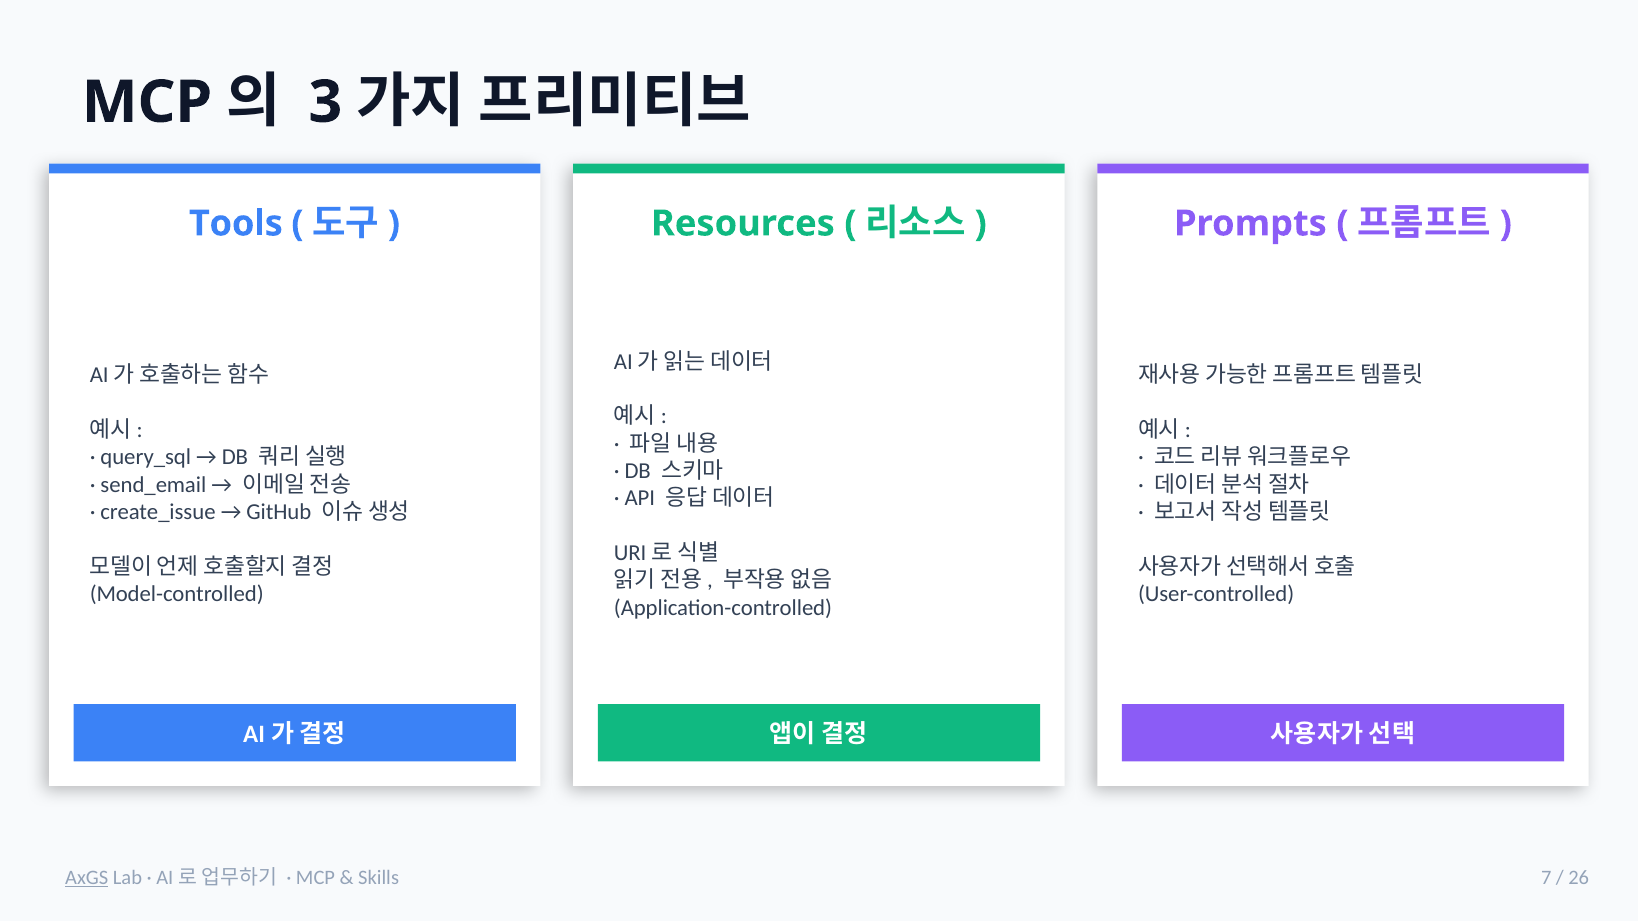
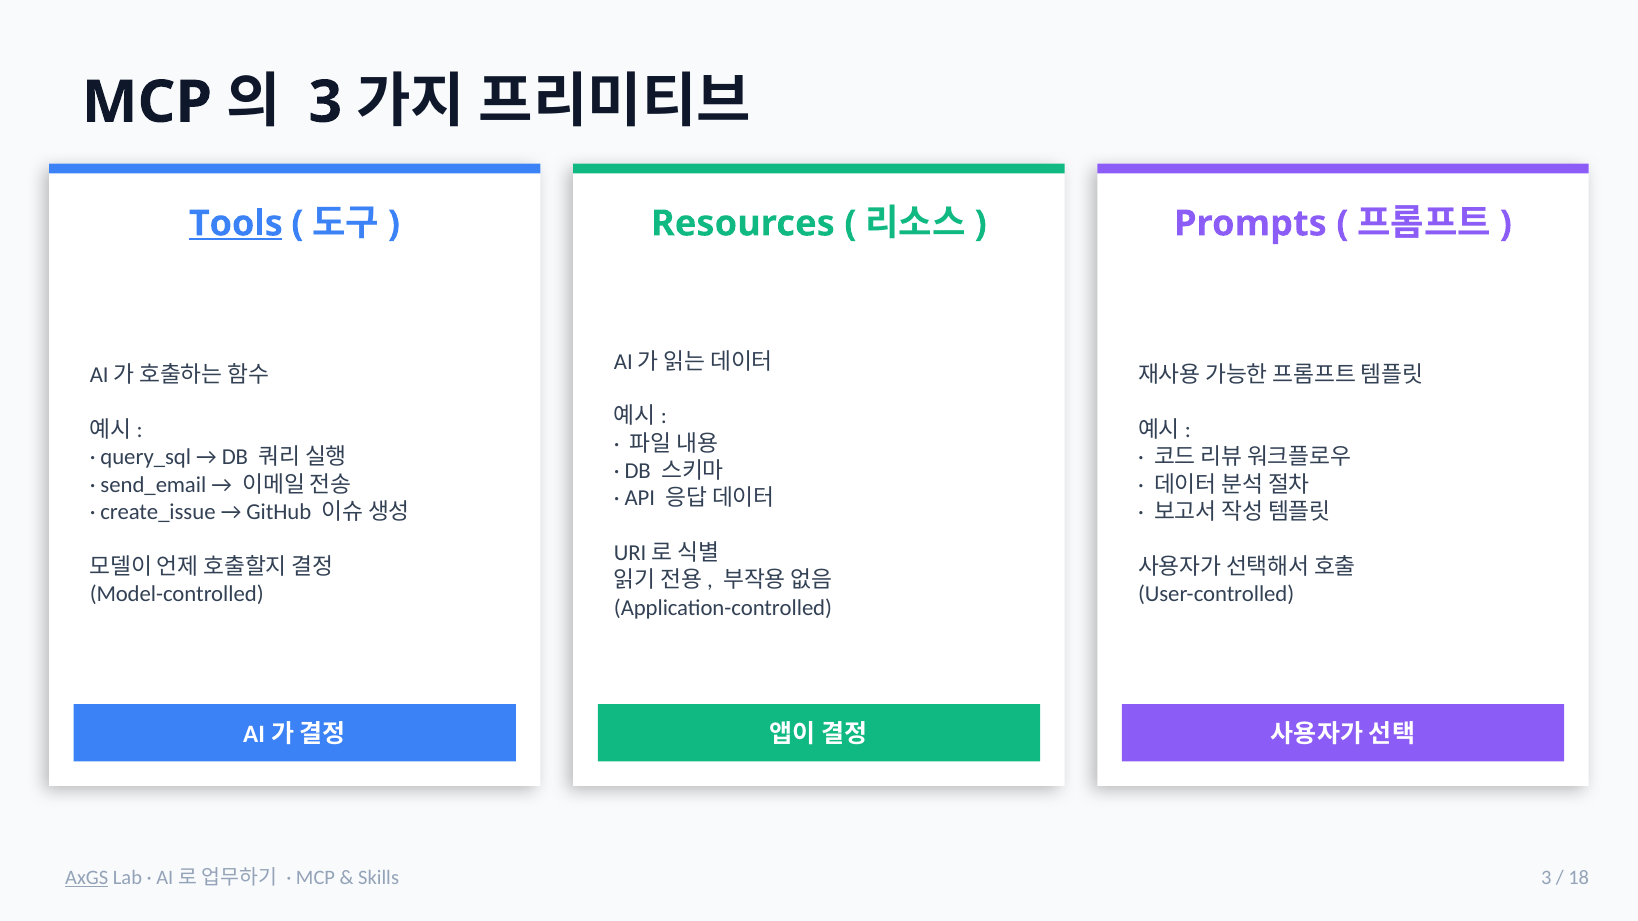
Tools underline: none -> present
Skills 7: 7 -> 3
26: 26 -> 18
